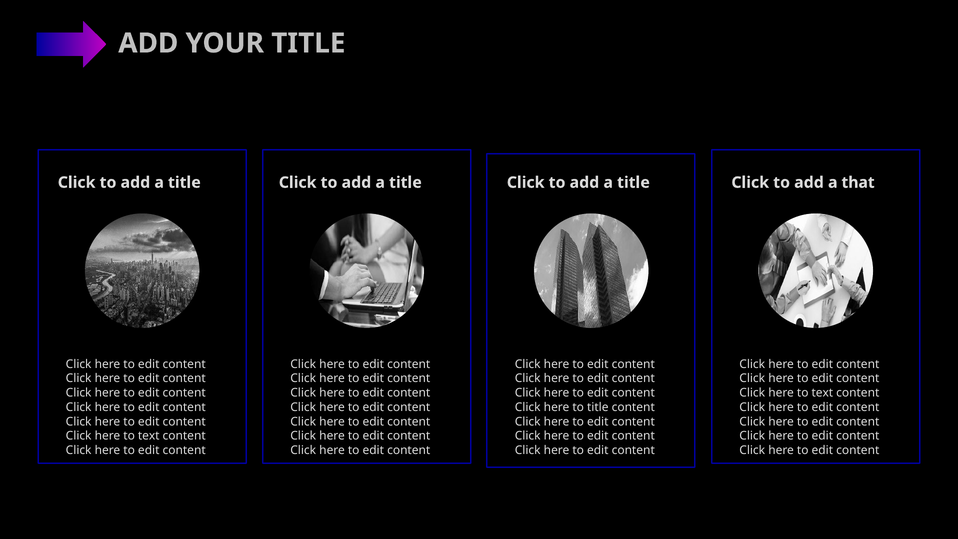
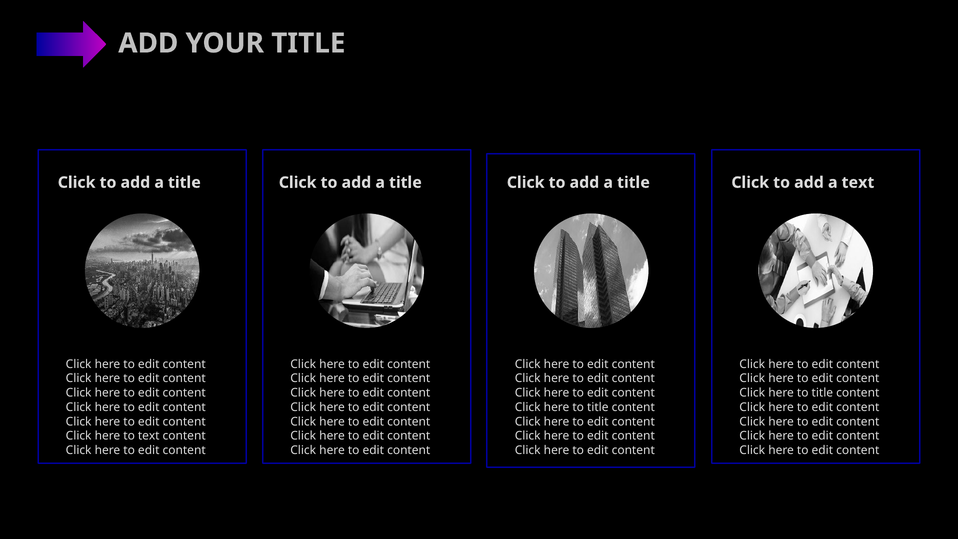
a that: that -> text
text at (822, 393): text -> title
